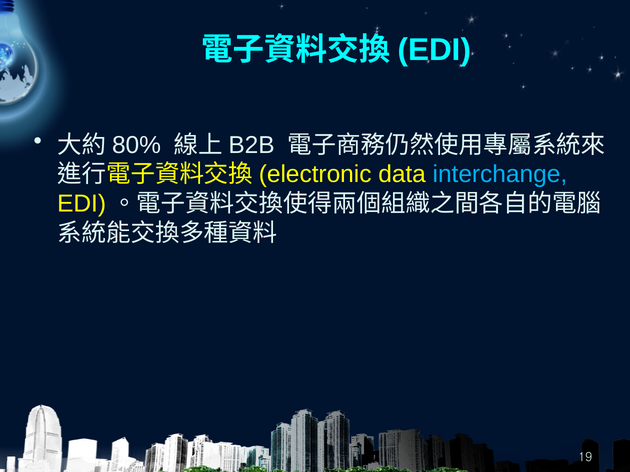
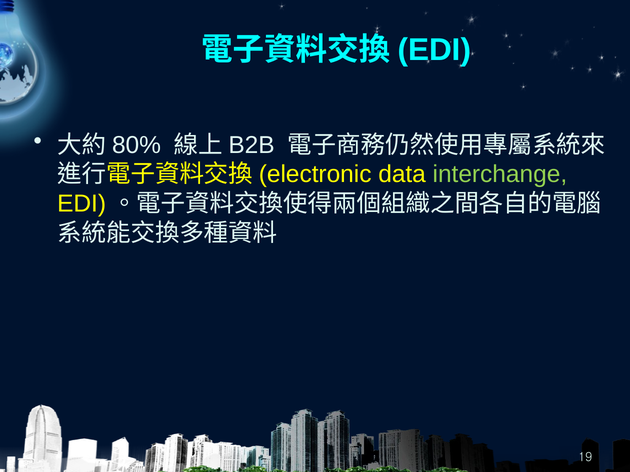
interchange colour: light blue -> light green
